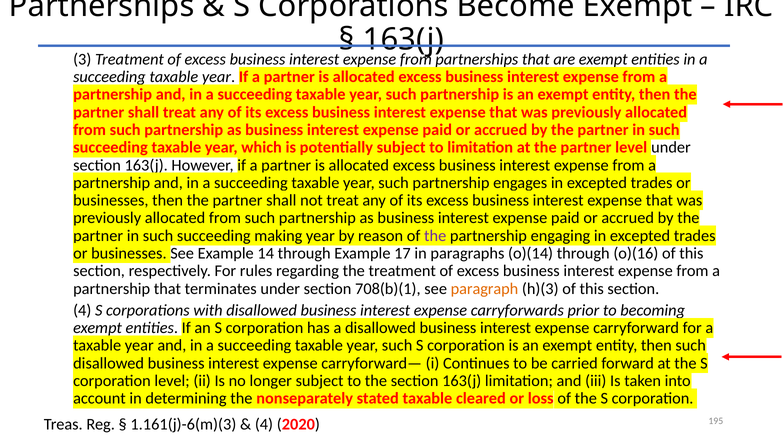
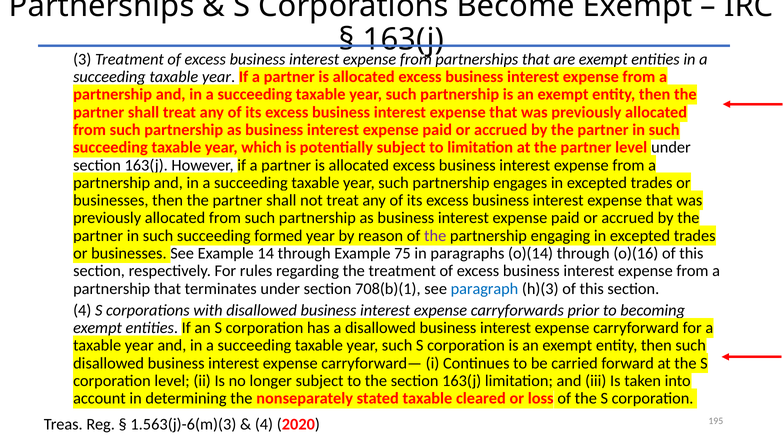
making: making -> formed
17: 17 -> 75
paragraph colour: orange -> blue
1.161(j)-6(m)(3: 1.161(j)-6(m)(3 -> 1.563(j)-6(m)(3
